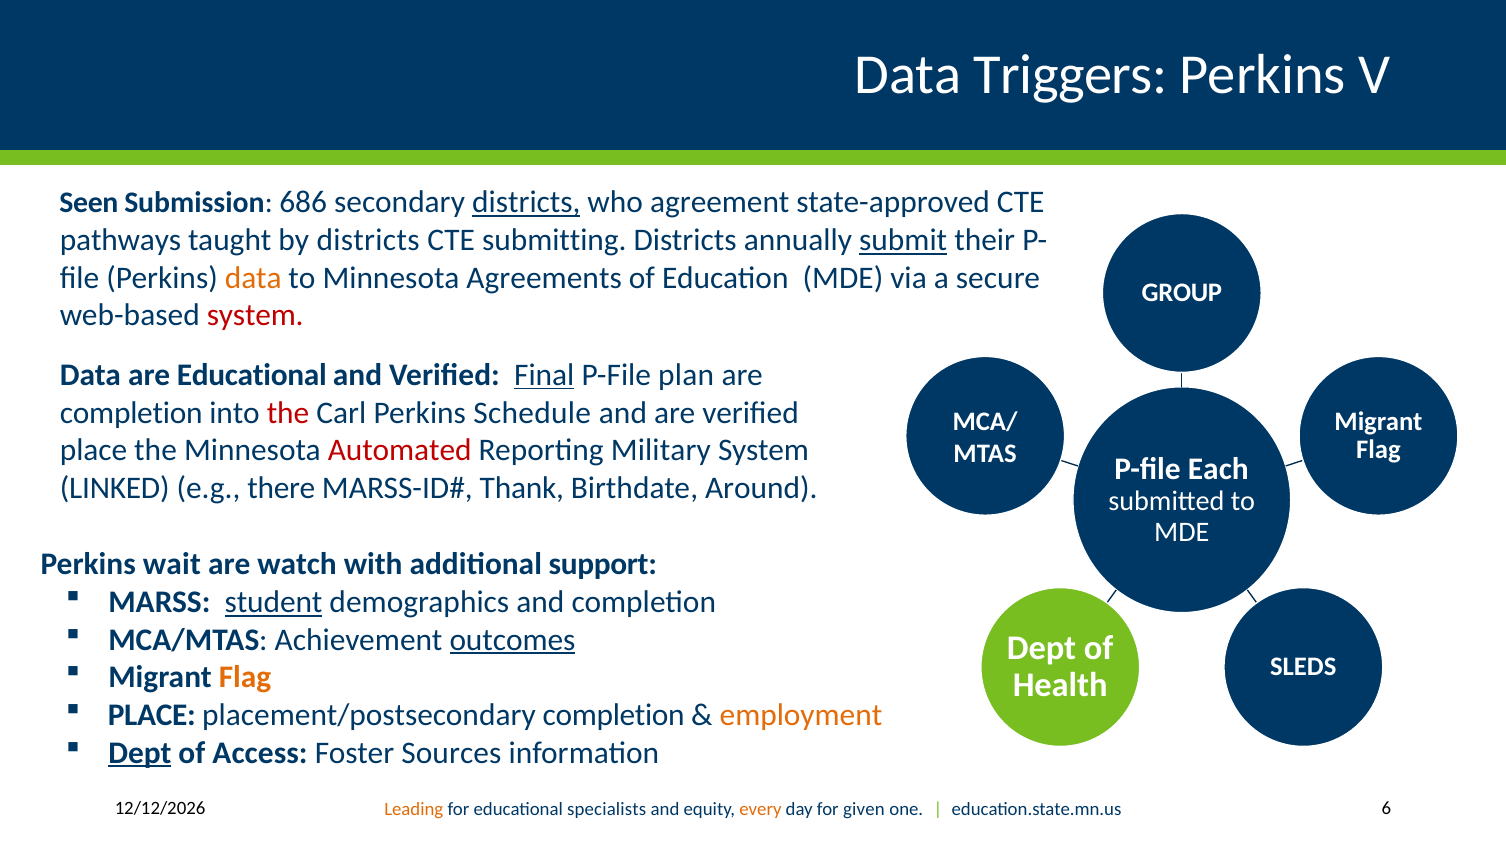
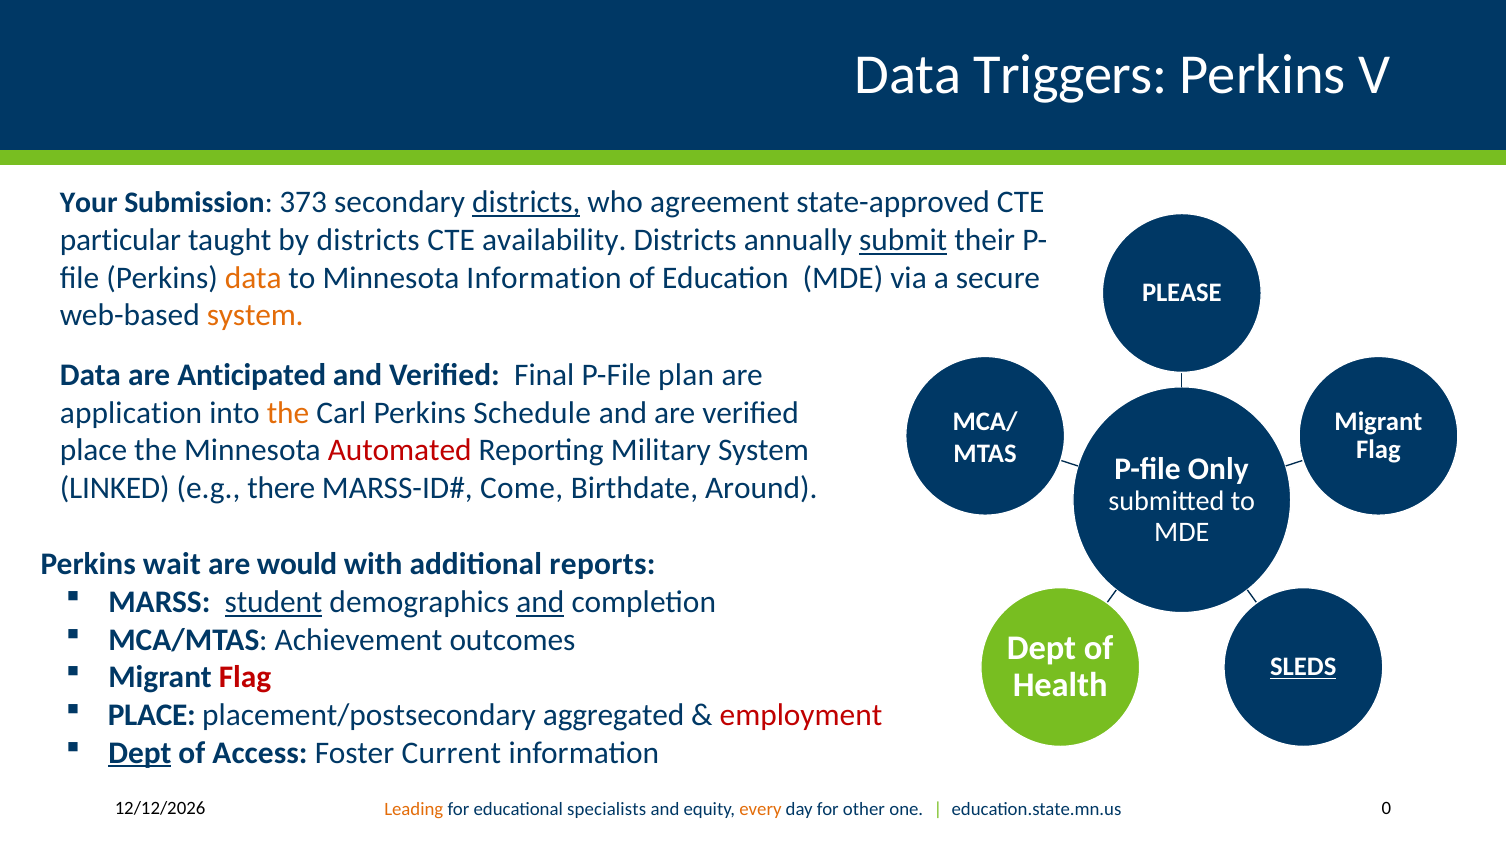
Seen: Seen -> Your
686: 686 -> 373
pathways: pathways -> particular
submitting: submitting -> availability
Minnesota Agreements: Agreements -> Information
GROUP: GROUP -> PLEASE
system at (255, 315) colour: red -> orange
are Educational: Educational -> Anticipated
Final underline: present -> none
completion at (131, 413): completion -> application
the at (288, 413) colour: red -> orange
Each: Each -> Only
Thank: Thank -> Come
watch: watch -> would
support: support -> reports
and at (540, 602) underline: none -> present
outcomes underline: present -> none
SLEDS underline: none -> present
Flag at (245, 678) colour: orange -> red
placement/postsecondary completion: completion -> aggregated
employment colour: orange -> red
Sources: Sources -> Current
6: 6 -> 0
given: given -> other
